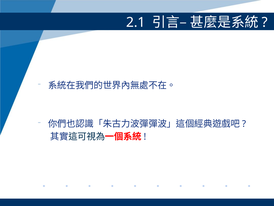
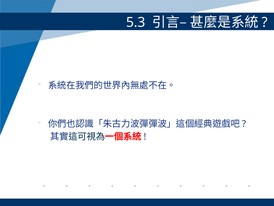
2.1: 2.1 -> 5.3
